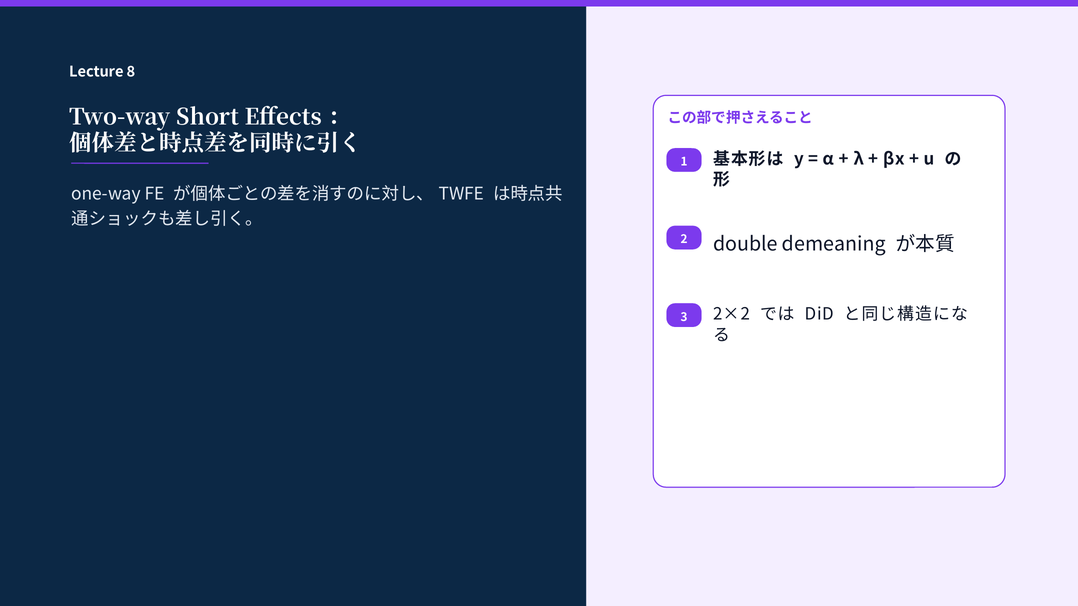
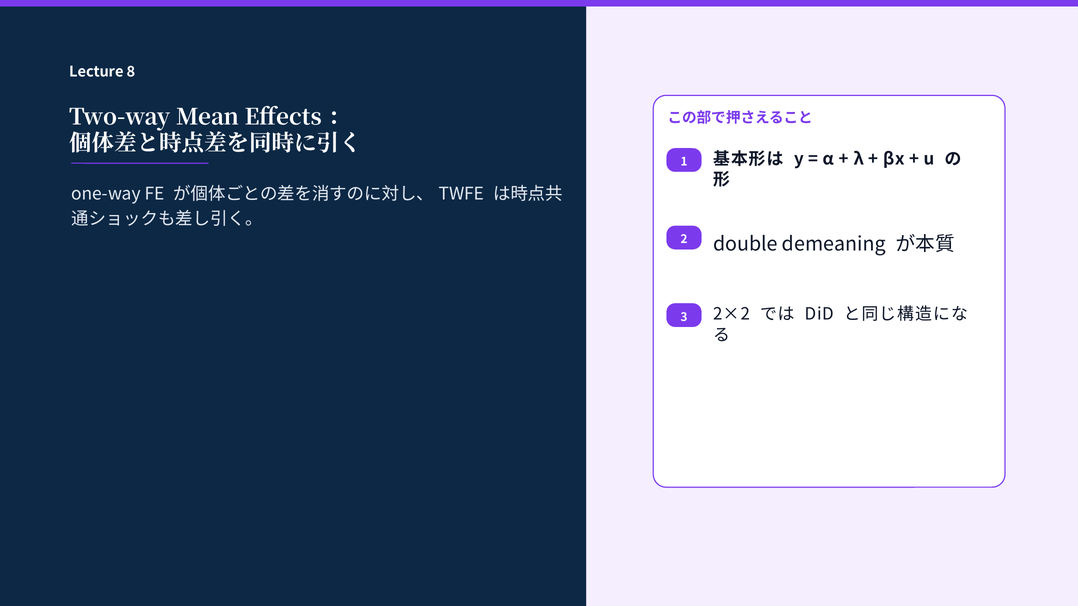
Short: Short -> Mean
